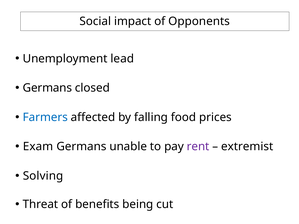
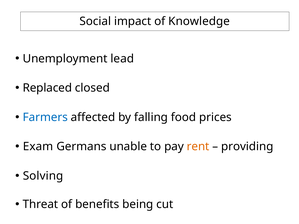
Opponents: Opponents -> Knowledge
Germans at (47, 88): Germans -> Replaced
rent colour: purple -> orange
extremist: extremist -> providing
